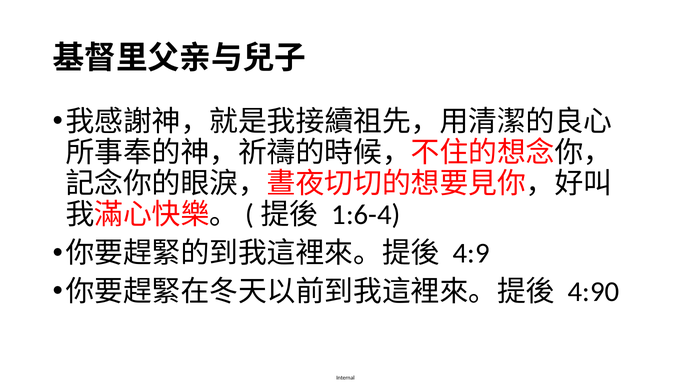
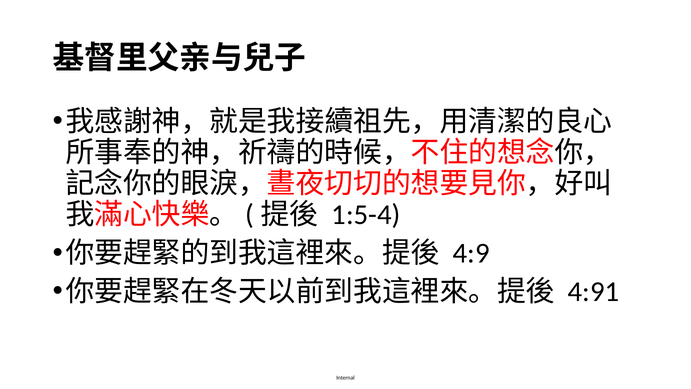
1:6-4: 1:6-4 -> 1:5-4
4:90: 4:90 -> 4:91
